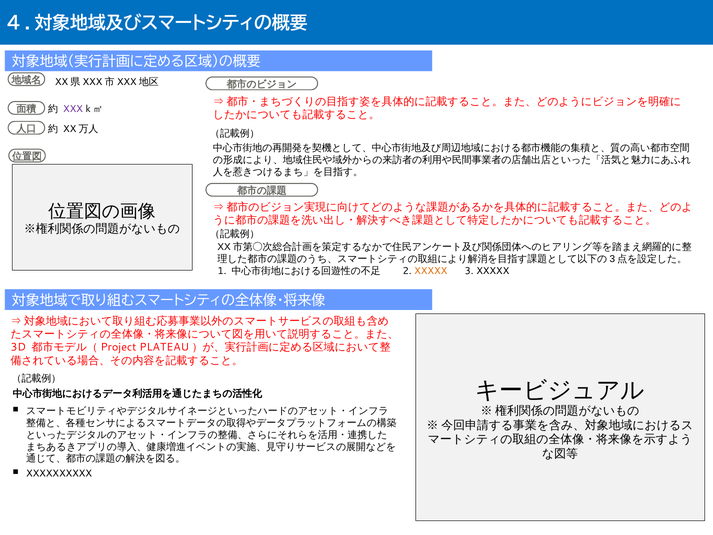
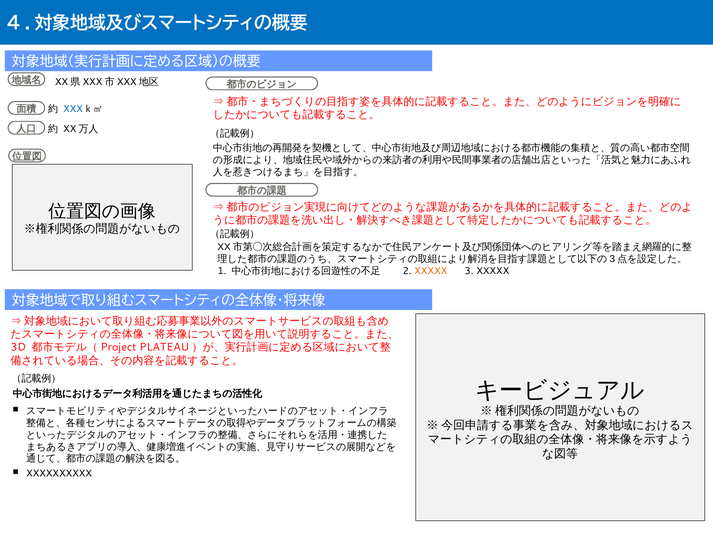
XXX colour: purple -> blue
